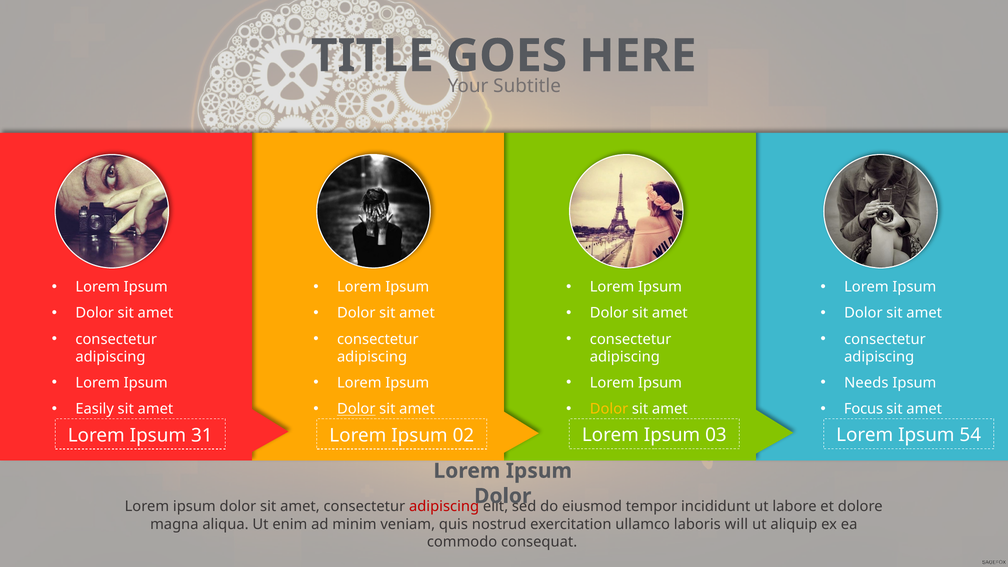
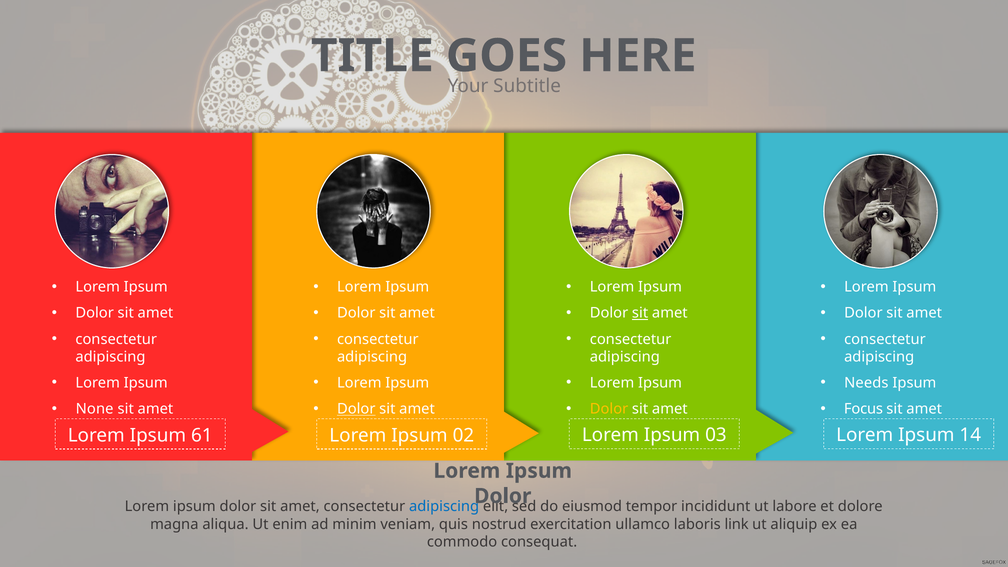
sit at (640, 313) underline: none -> present
Easily: Easily -> None
31: 31 -> 61
54: 54 -> 14
adipiscing at (444, 507) colour: red -> blue
will: will -> link
